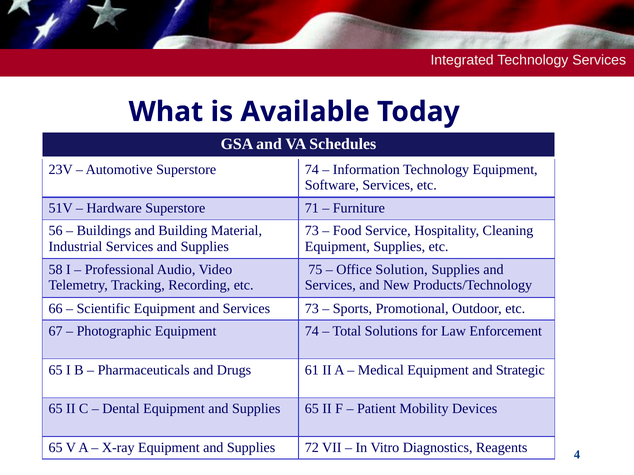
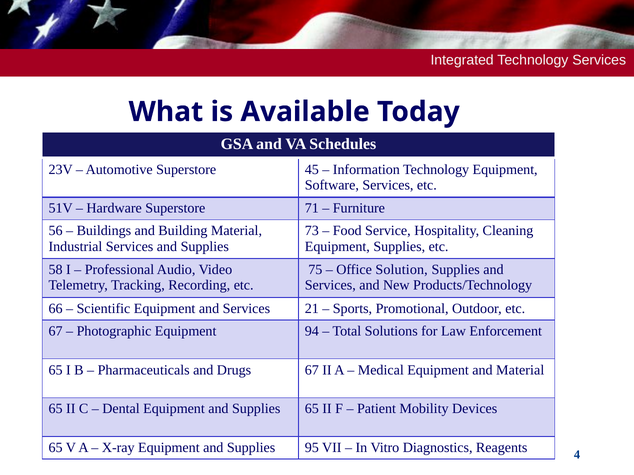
Superstore 74: 74 -> 45
Services 73: 73 -> 21
Equipment 74: 74 -> 94
Drugs 61: 61 -> 67
and Strategic: Strategic -> Material
72: 72 -> 95
